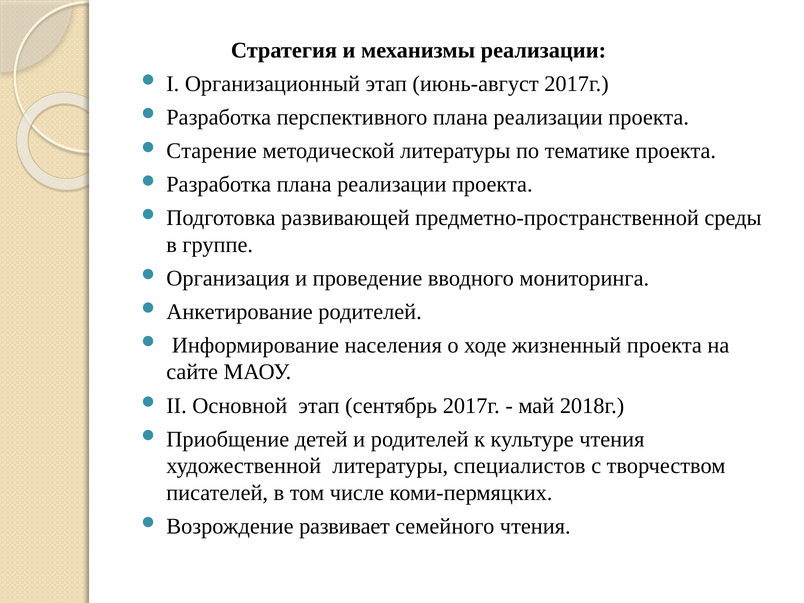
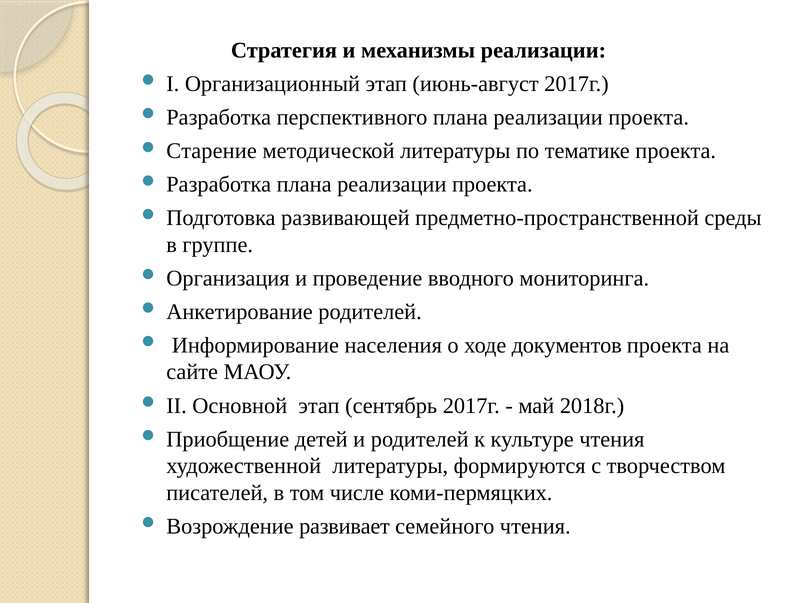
жизненный: жизненный -> документов
специалистов: специалистов -> формируются
